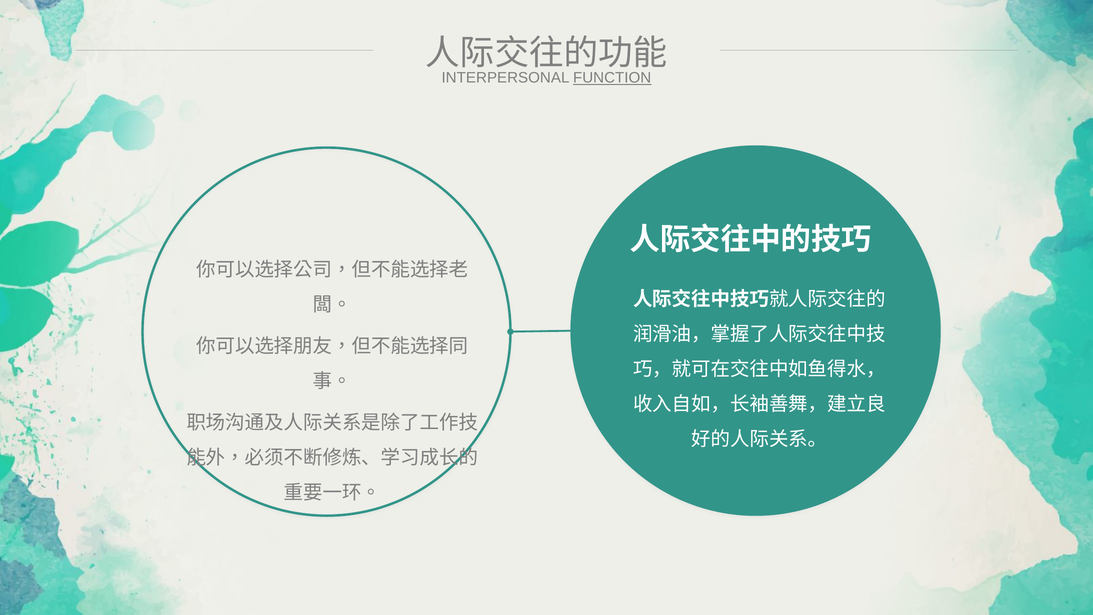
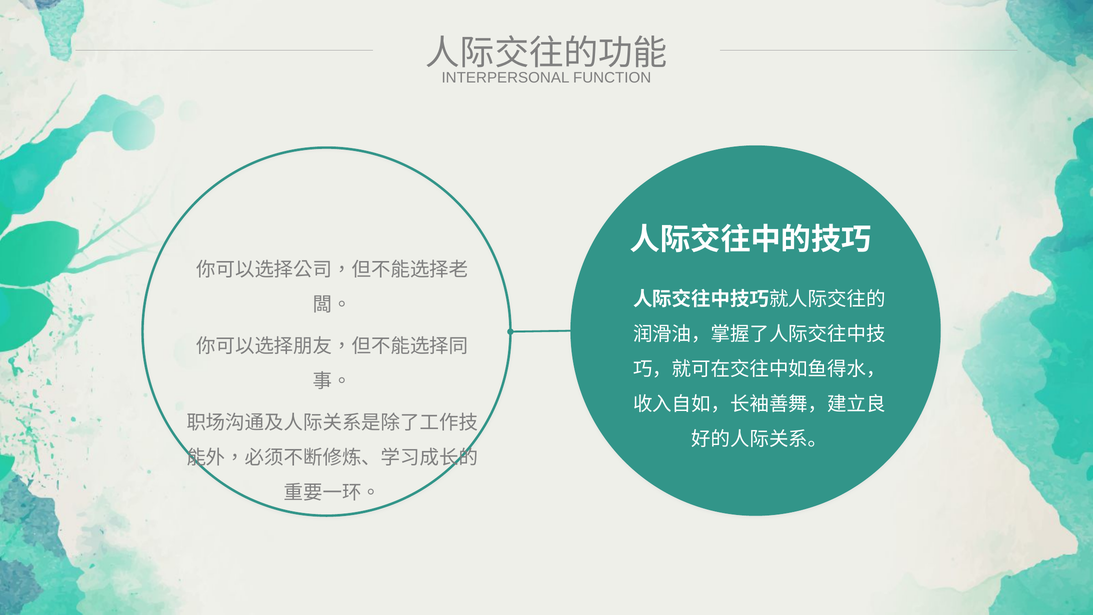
FUNCTION underline: present -> none
